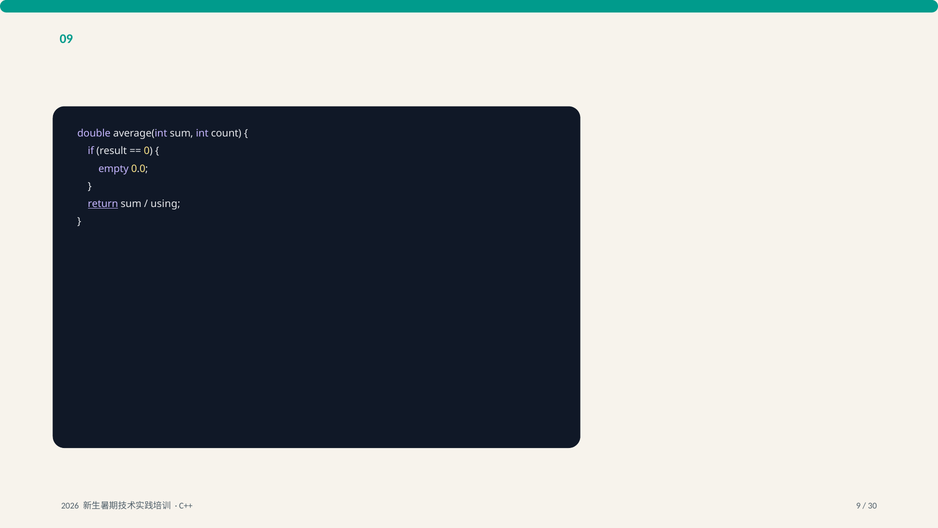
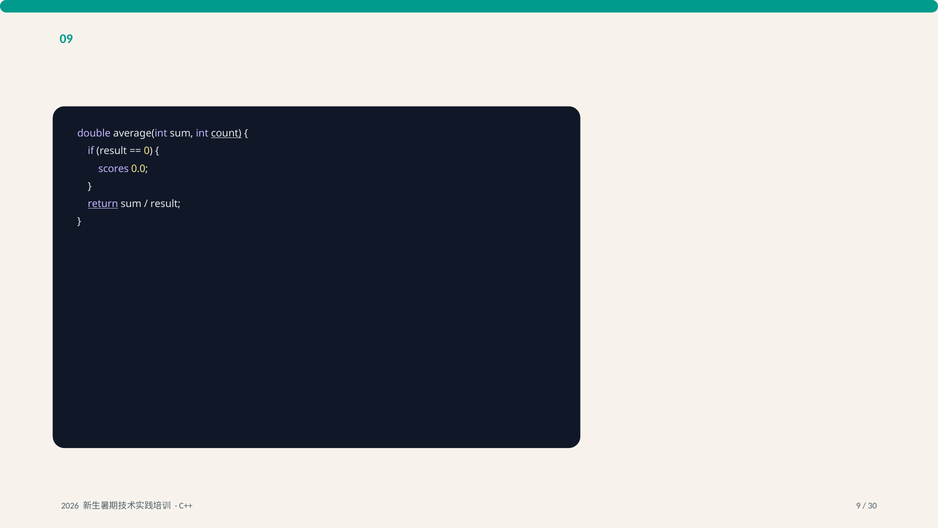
count underline: none -> present
empty: empty -> scores
using at (165, 204): using -> result
